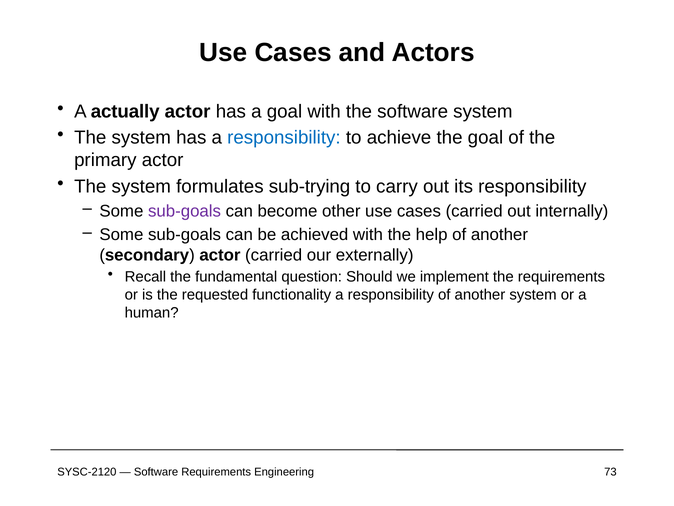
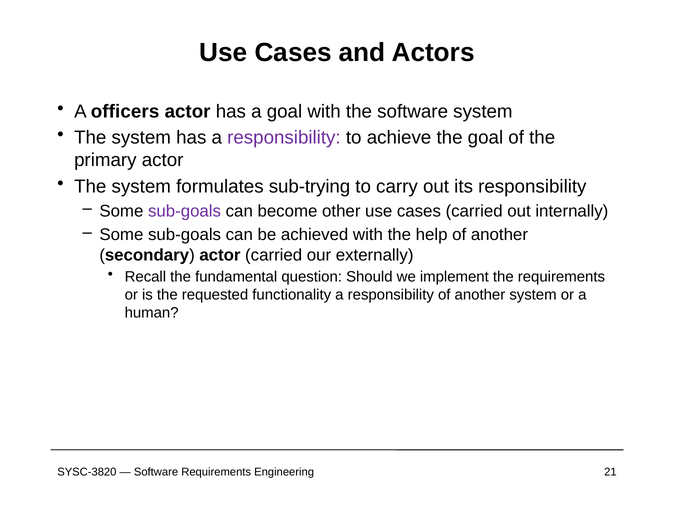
actually: actually -> officers
responsibility at (284, 138) colour: blue -> purple
SYSC-2120: SYSC-2120 -> SYSC-3820
73: 73 -> 21
